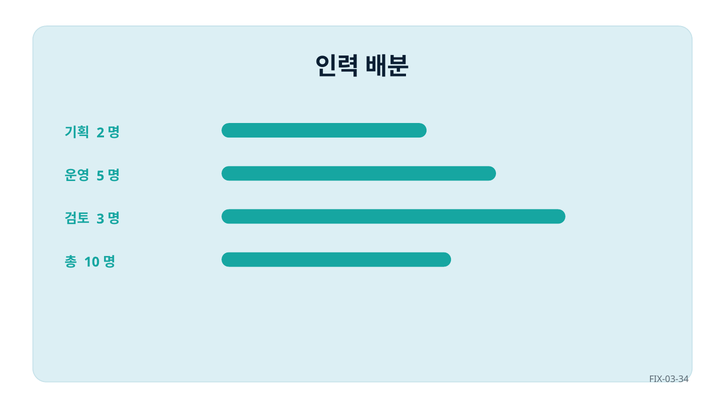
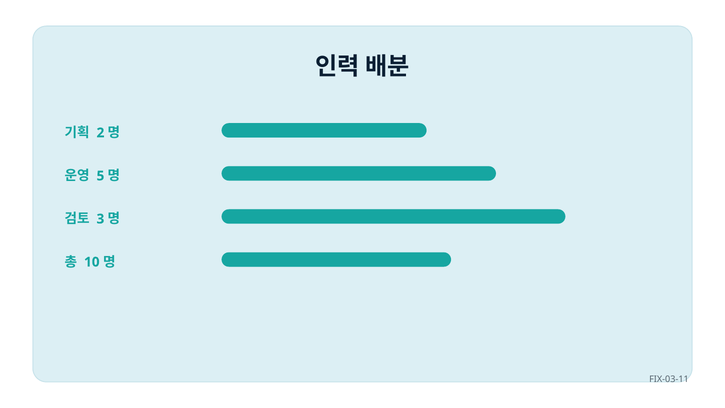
FIX-03-34: FIX-03-34 -> FIX-03-11
